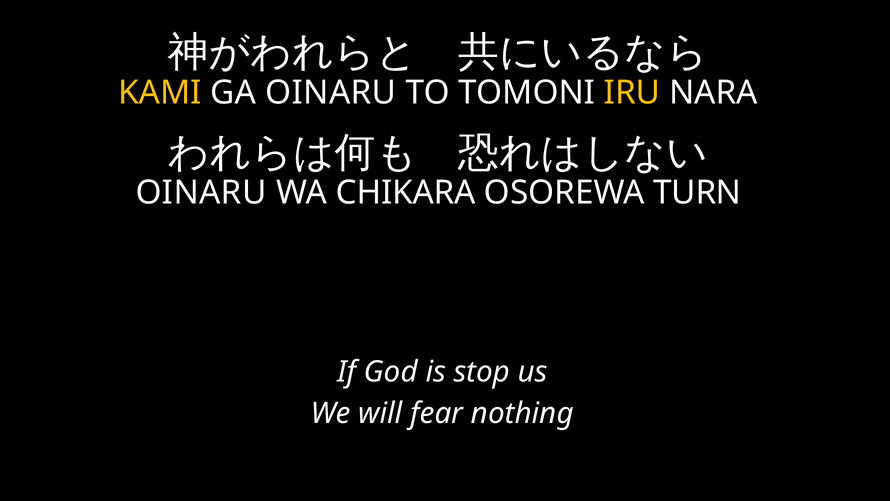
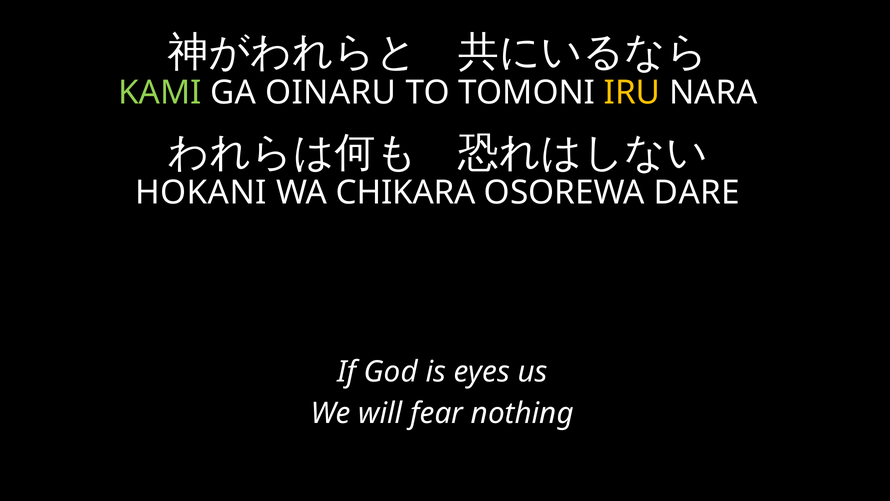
KAMI colour: yellow -> light green
OINARU at (201, 193): OINARU -> HOKANI
TURN: TURN -> DARE
stop: stop -> eyes
